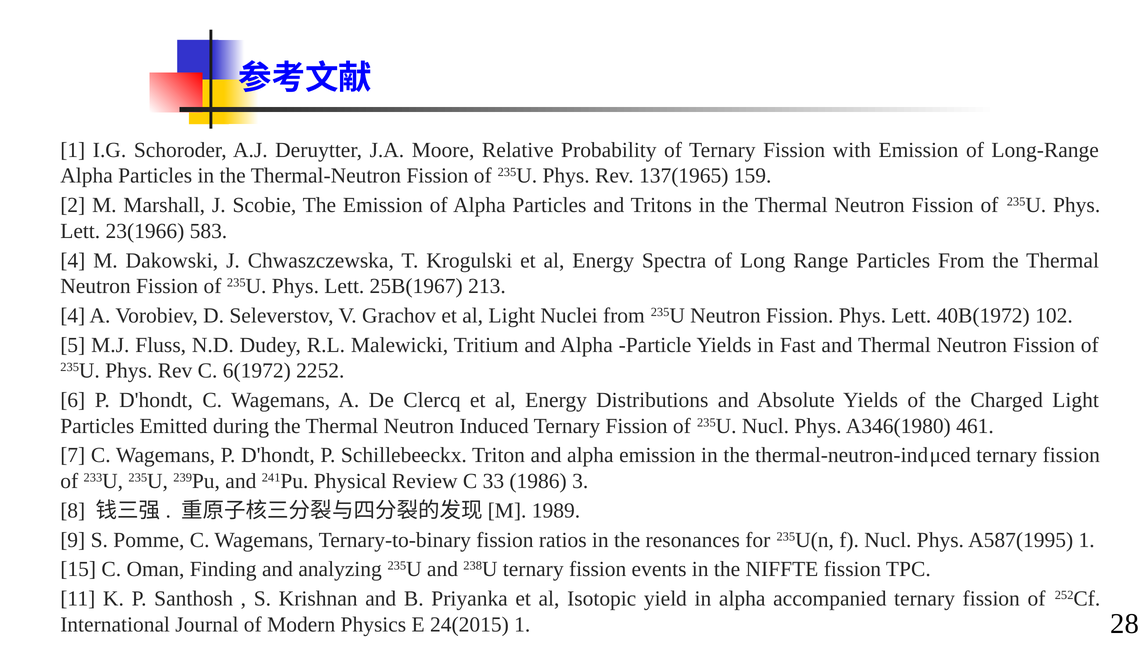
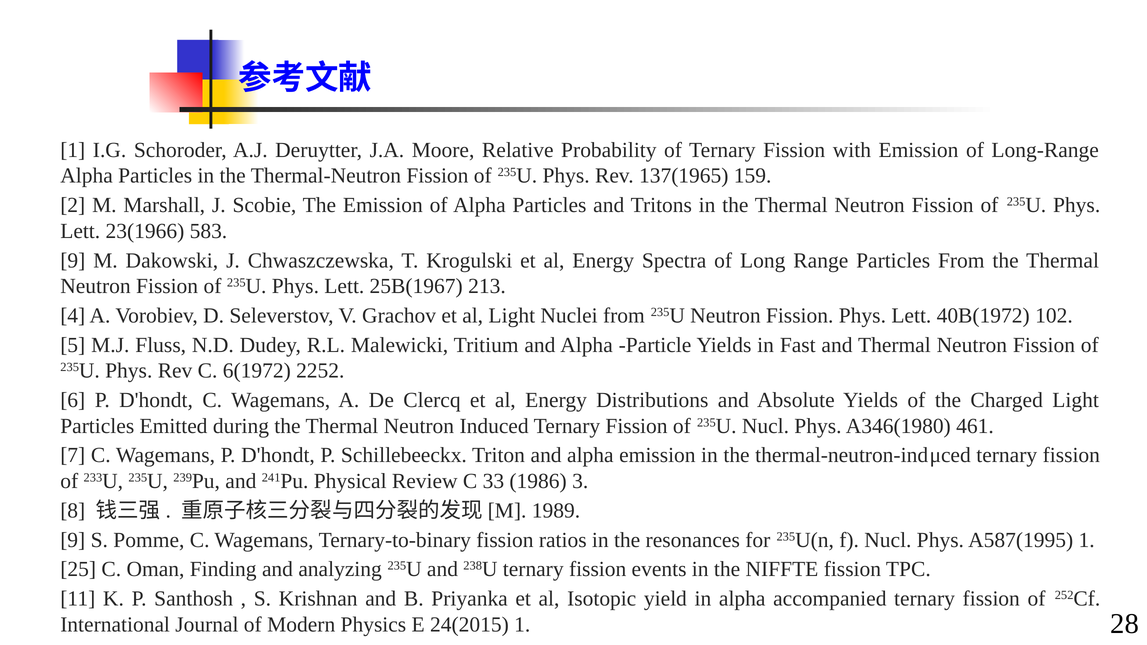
4 at (73, 260): 4 -> 9
15: 15 -> 25
